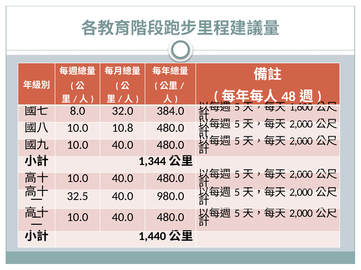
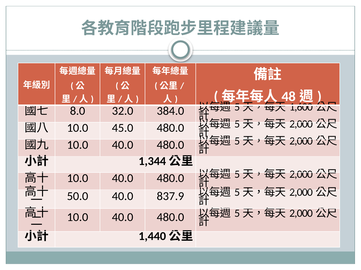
10.8: 10.8 -> 45.0
32.5: 32.5 -> 50.0
980.0: 980.0 -> 837.9
